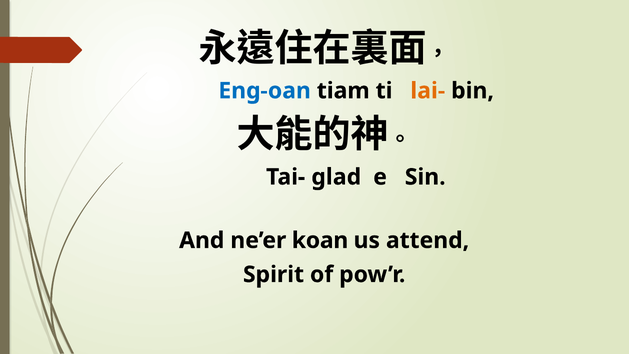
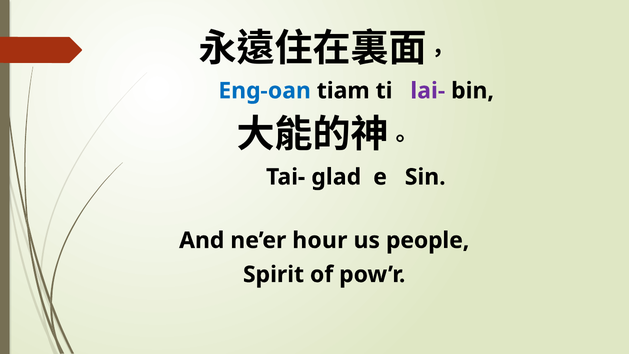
lai- colour: orange -> purple
koan: koan -> hour
attend: attend -> people
